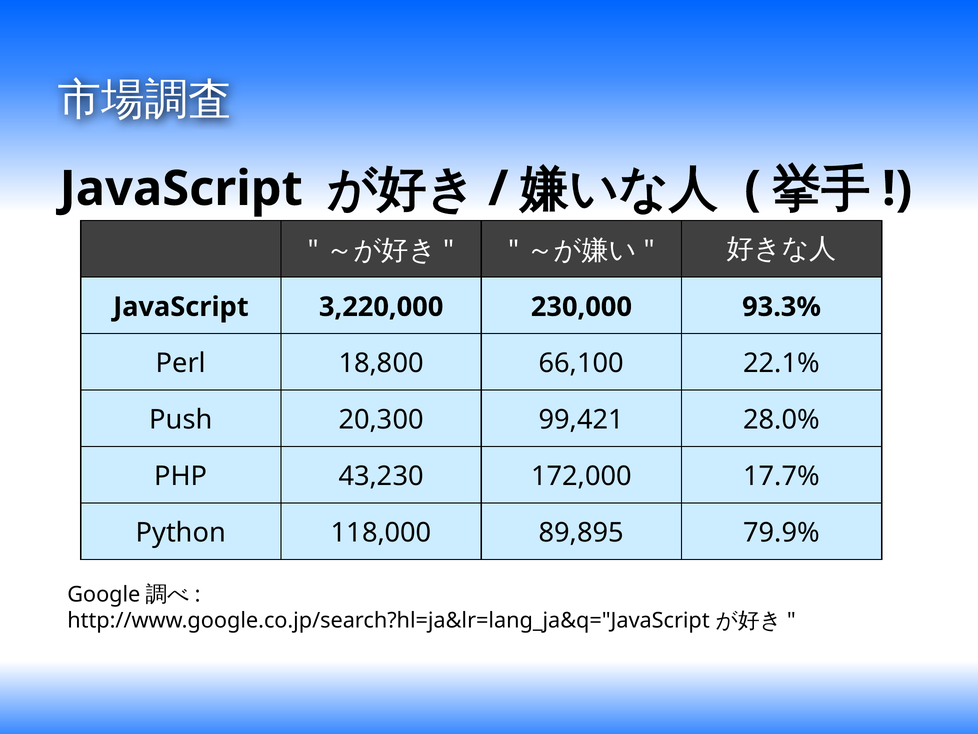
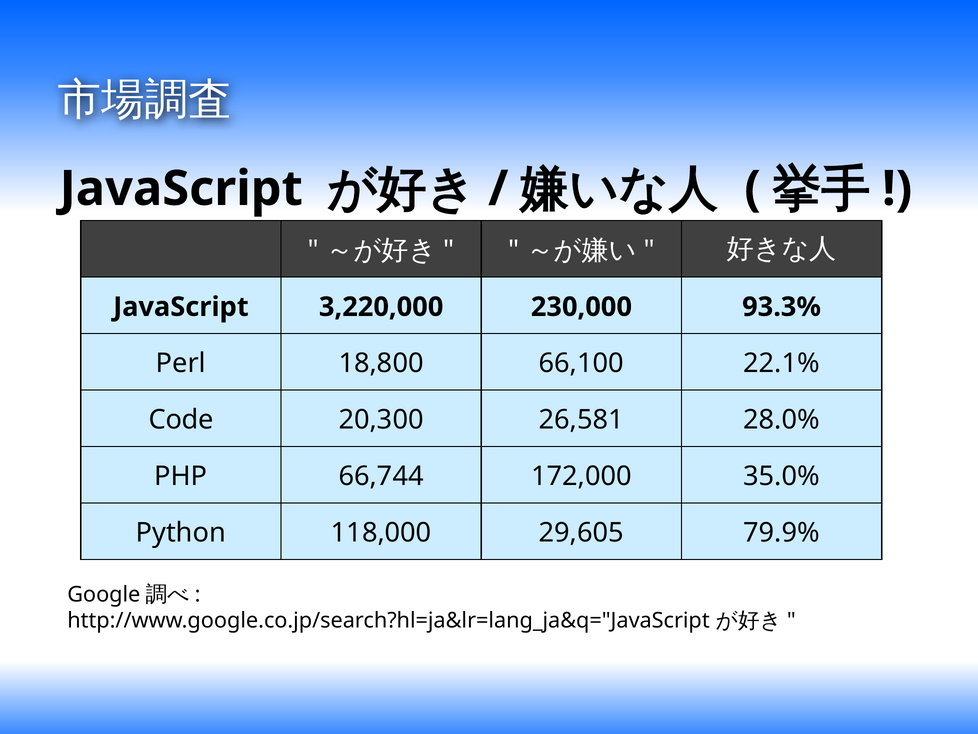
Push: Push -> Code
99,421: 99,421 -> 26,581
43,230: 43,230 -> 66,744
17.7%: 17.7% -> 35.0%
89,895: 89,895 -> 29,605
